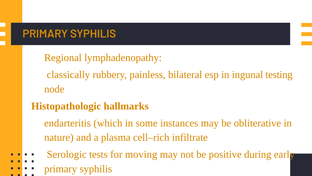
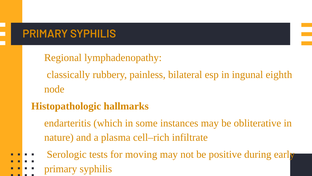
testing: testing -> eighth
